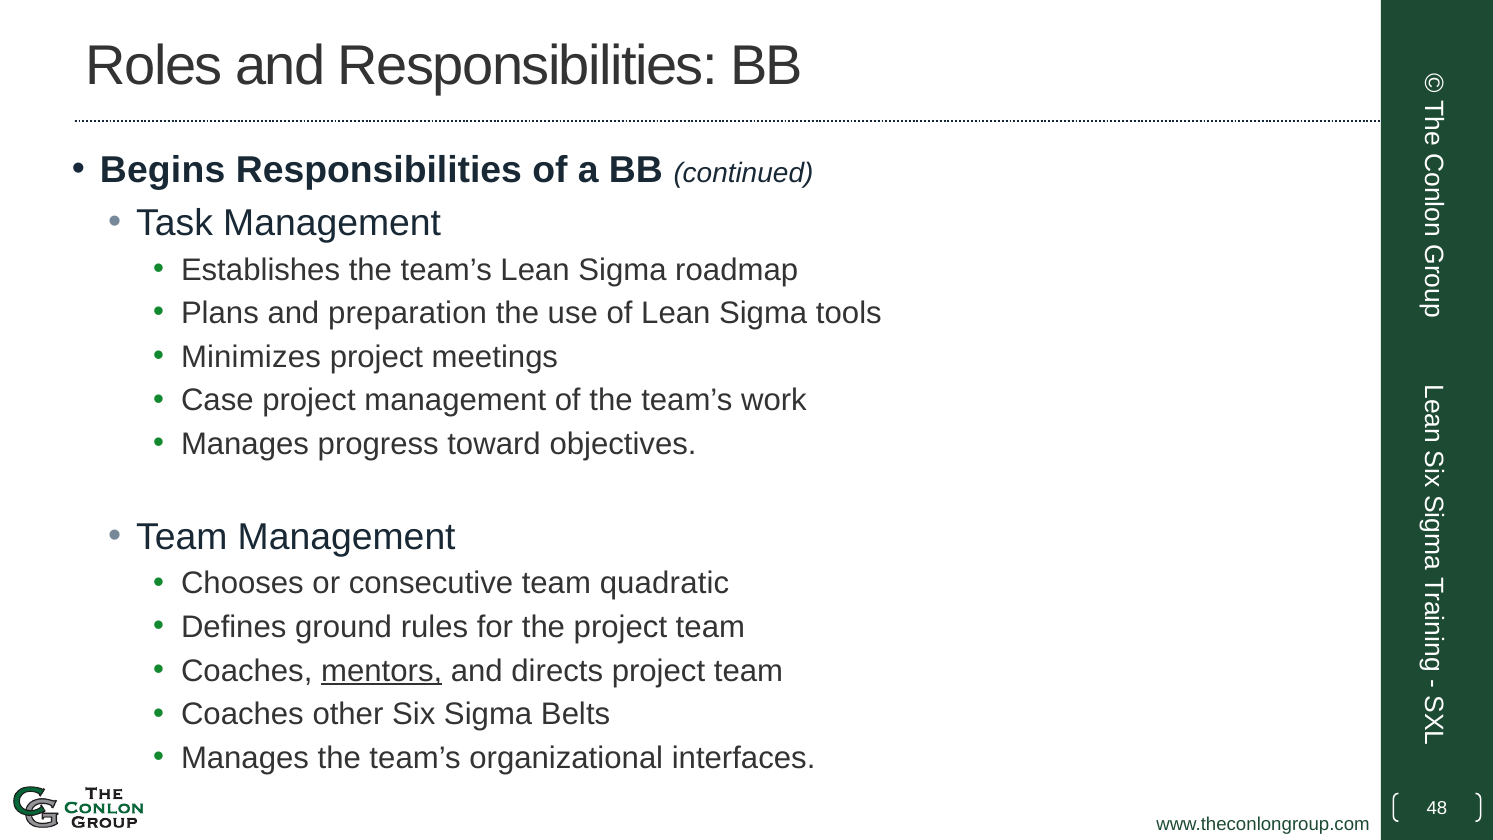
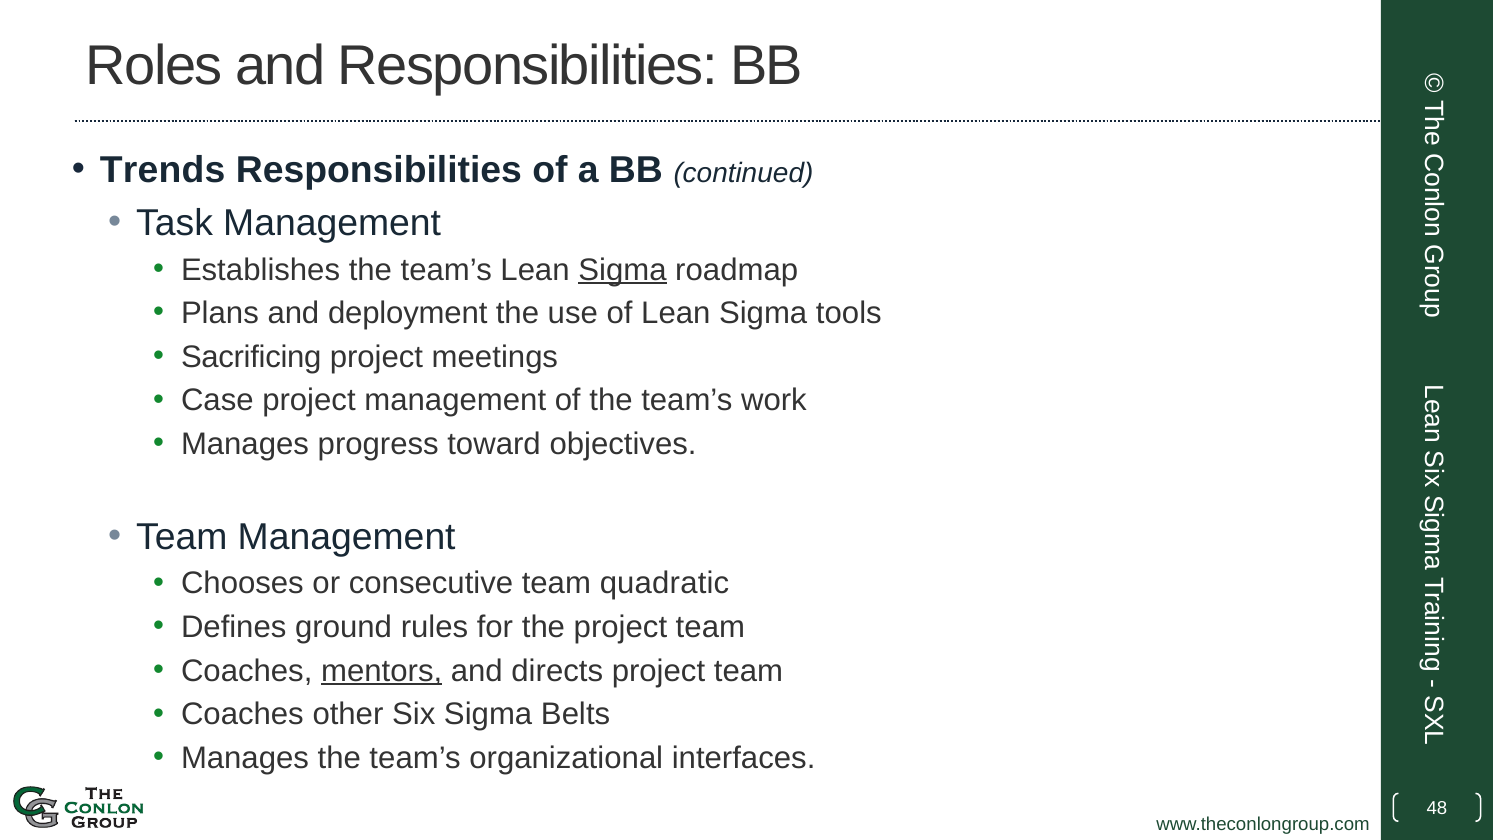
Begins: Begins -> Trends
Sigma at (622, 270) underline: none -> present
preparation: preparation -> deployment
Minimizes: Minimizes -> Sacrificing
